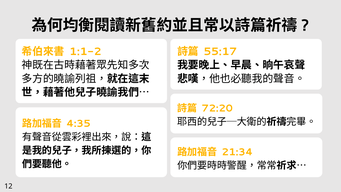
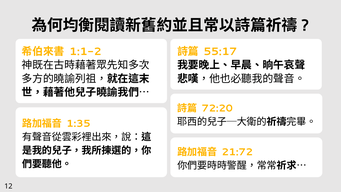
4:35: 4:35 -> 1:35
21:34: 21:34 -> 21:72
